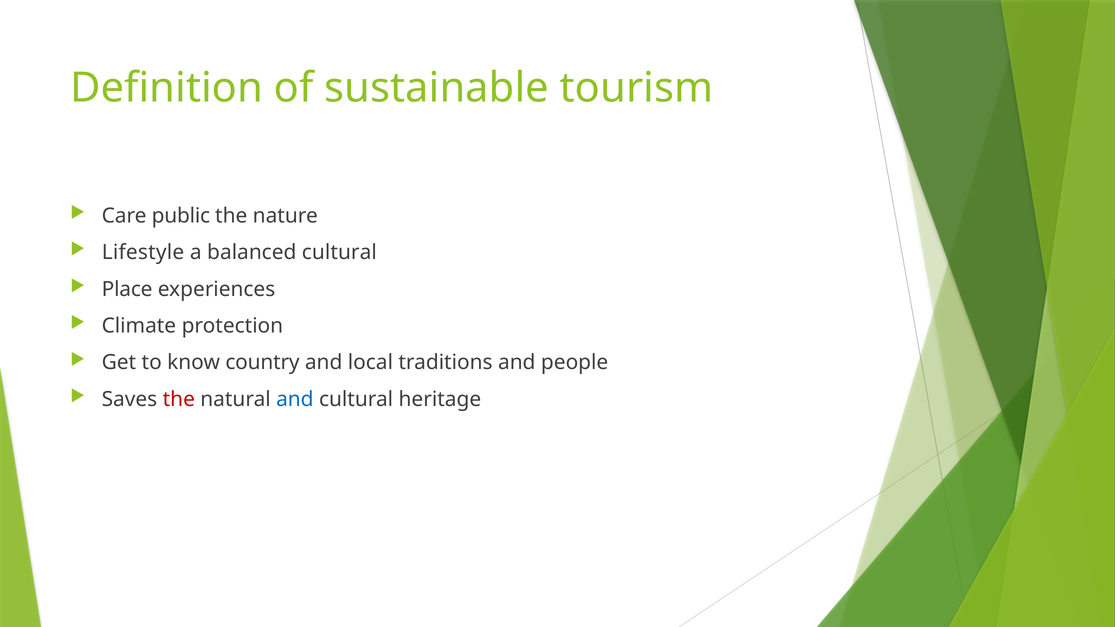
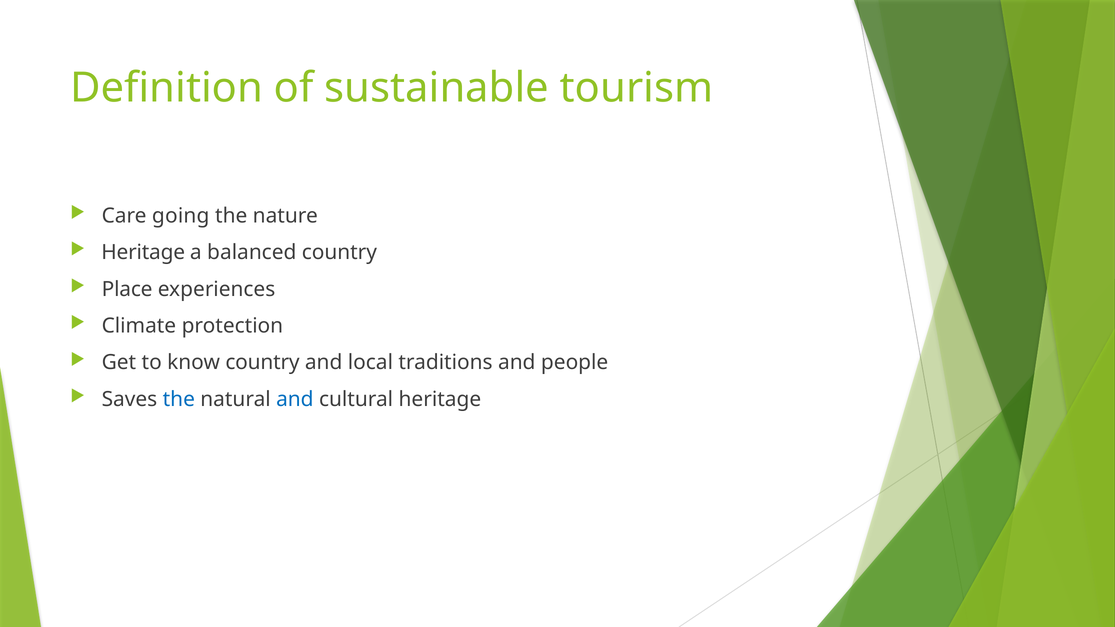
public: public -> going
Lifestyle at (143, 253): Lifestyle -> Heritage
balanced cultural: cultural -> country
the at (179, 399) colour: red -> blue
